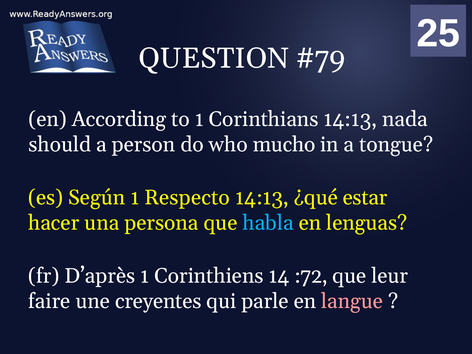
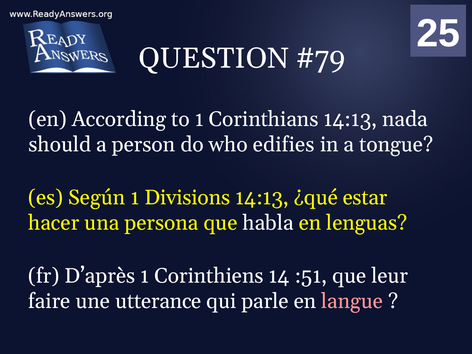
mucho: mucho -> edifies
Respecto: Respecto -> Divisions
habla colour: light blue -> white
:72: :72 -> :51
creyentes: creyentes -> utterance
